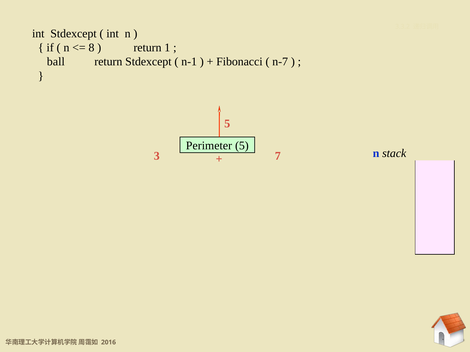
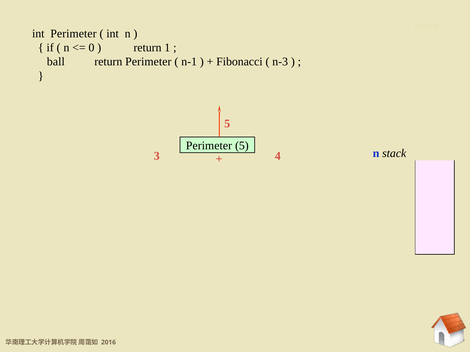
int Stdexcept: Stdexcept -> Perimeter
8: 8 -> 0
return Stdexcept: Stdexcept -> Perimeter
n-7: n-7 -> n-3
7: 7 -> 4
